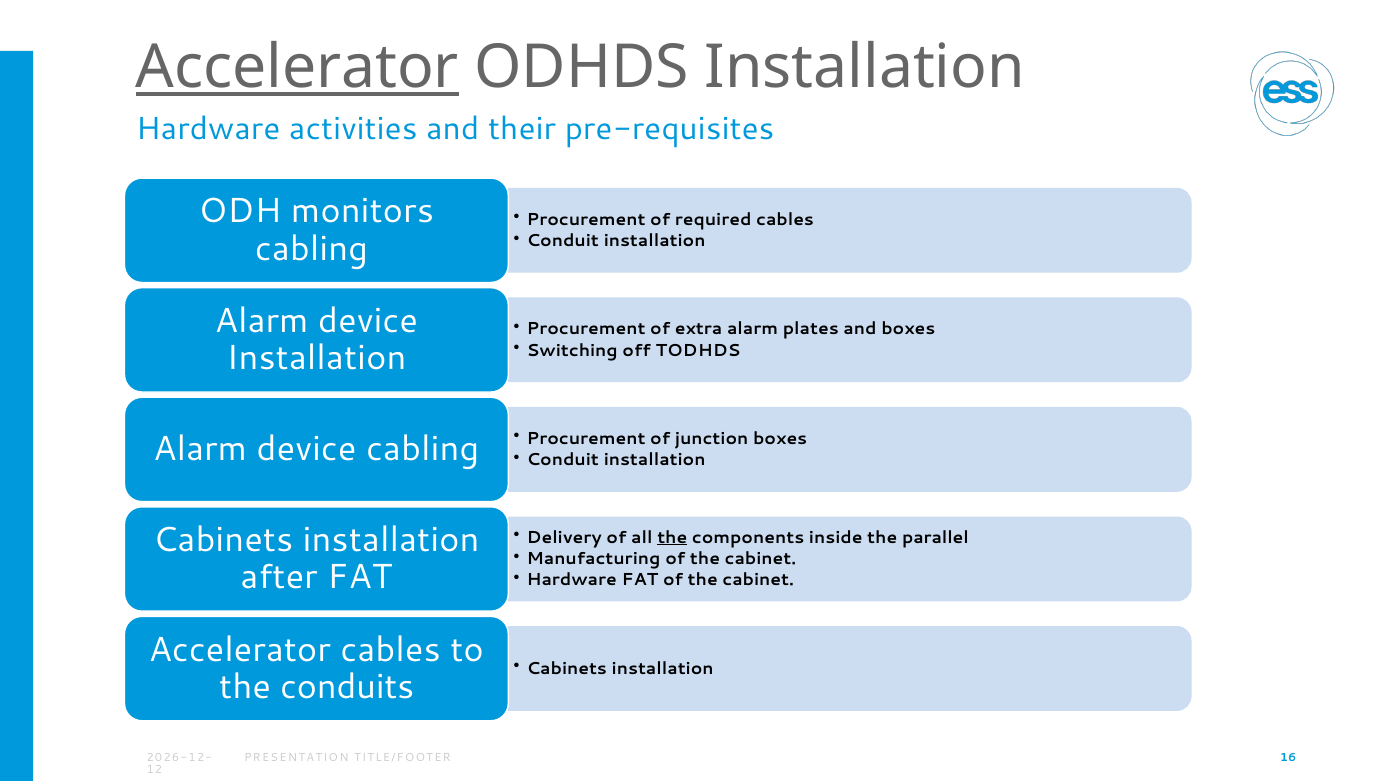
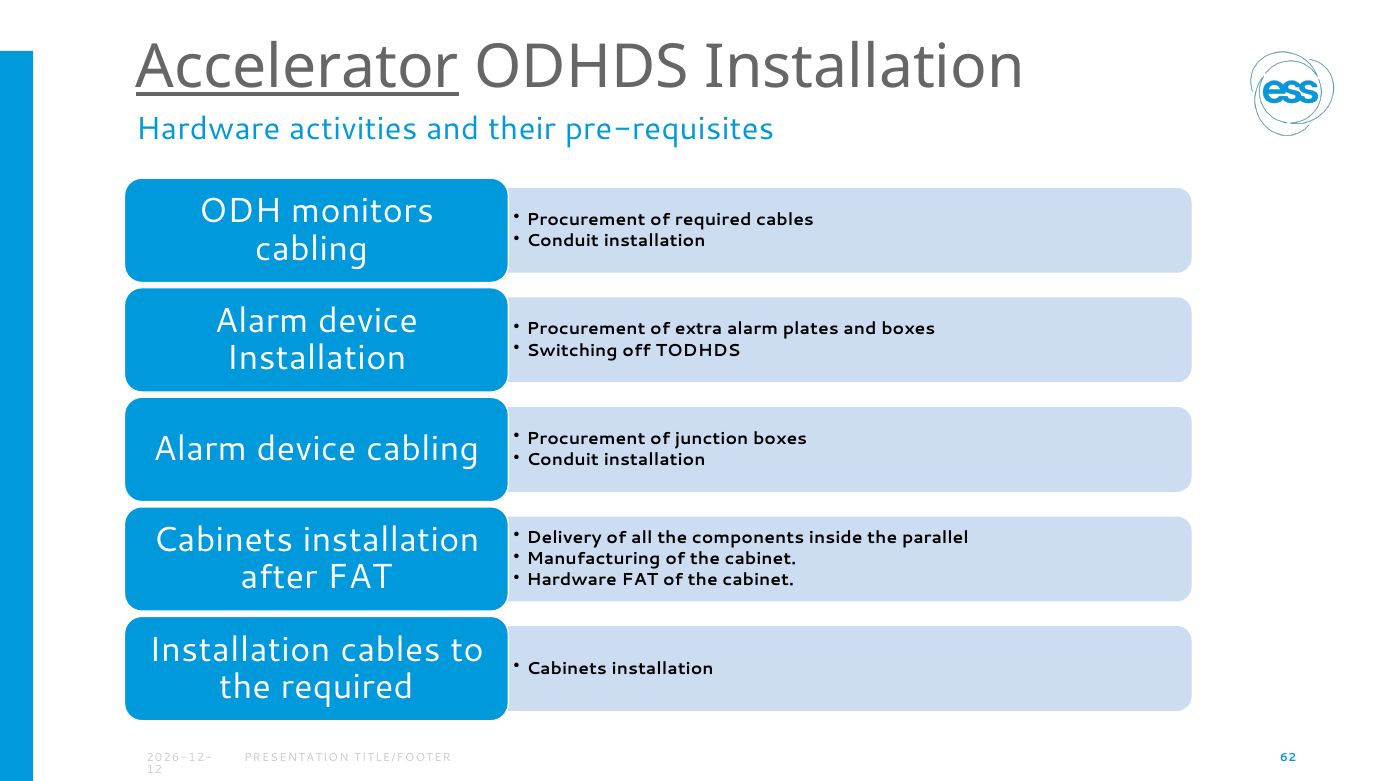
the at (672, 537) underline: present -> none
Accelerator at (240, 649): Accelerator -> Installation
the conduits: conduits -> required
16: 16 -> 62
